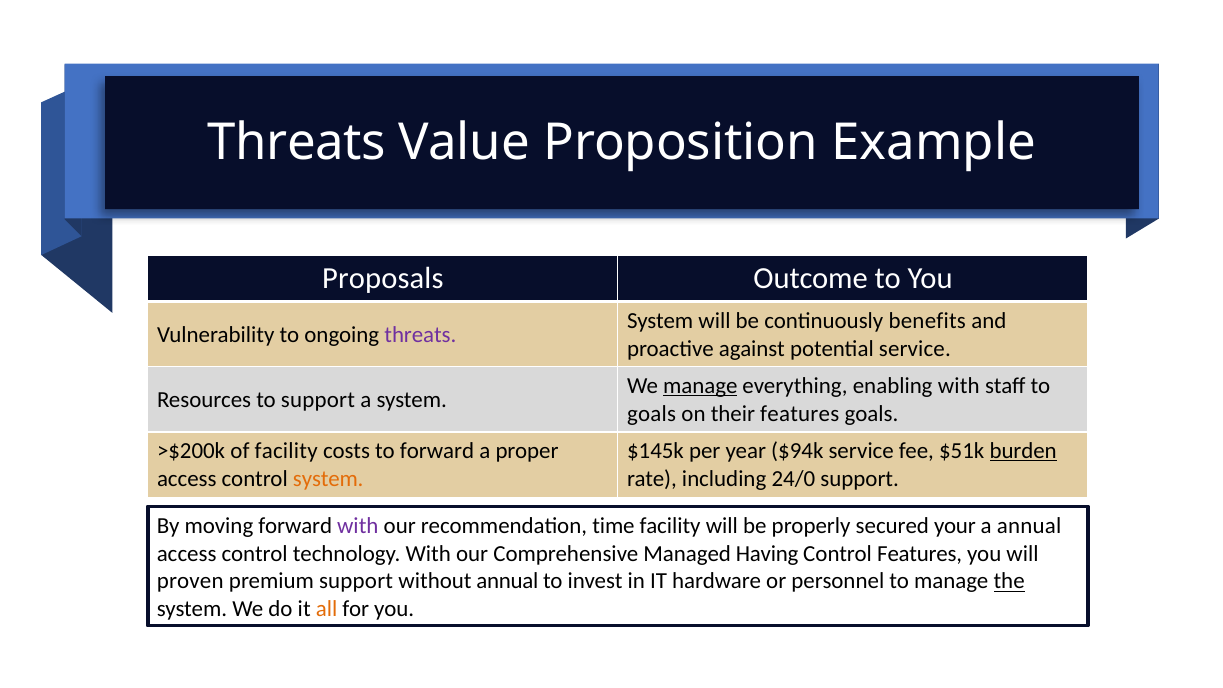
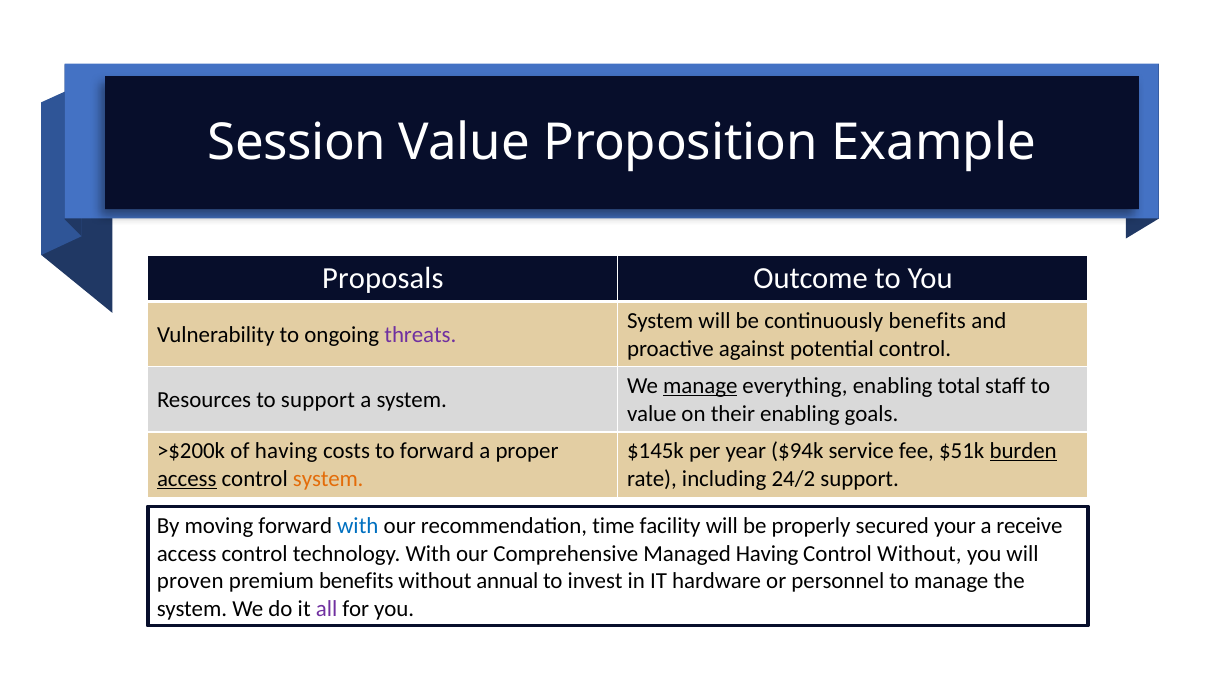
Threats at (297, 142): Threats -> Session
potential service: service -> control
enabling with: with -> total
goals at (652, 414): goals -> value
their features: features -> enabling
of facility: facility -> having
access at (187, 479) underline: none -> present
24/0: 24/0 -> 24/2
with at (358, 526) colour: purple -> blue
a annual: annual -> receive
Control Features: Features -> Without
premium support: support -> benefits
the underline: present -> none
all colour: orange -> purple
